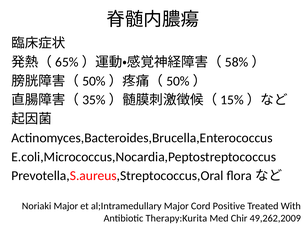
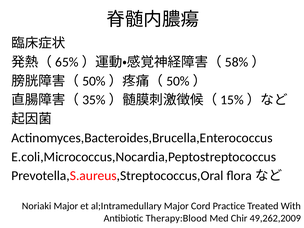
Positive: Positive -> Practice
Therapy:Kurita: Therapy:Kurita -> Therapy:Blood
